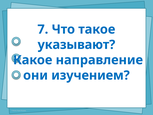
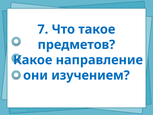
указывают: указывают -> предметов
